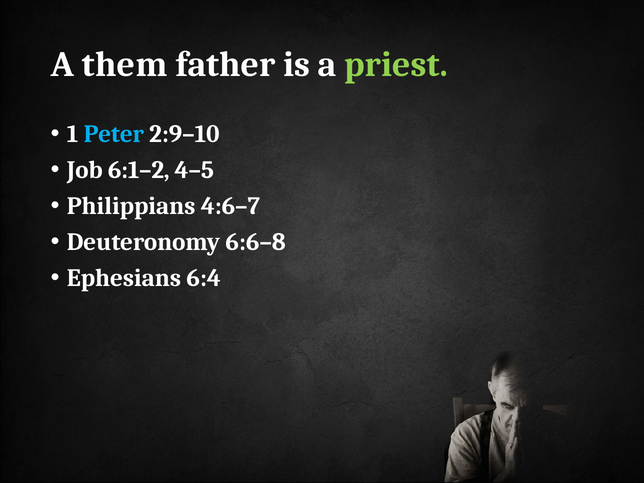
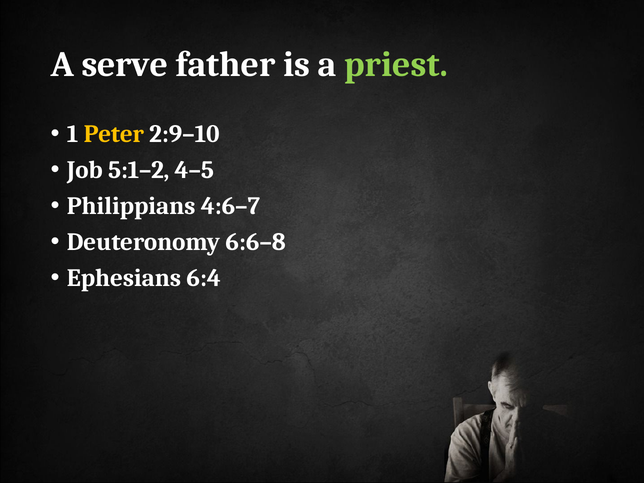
them: them -> serve
Peter colour: light blue -> yellow
6:1–2: 6:1–2 -> 5:1–2
